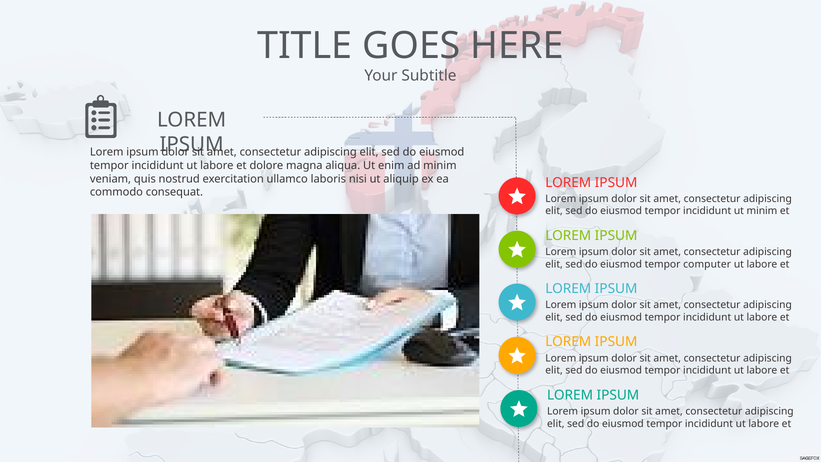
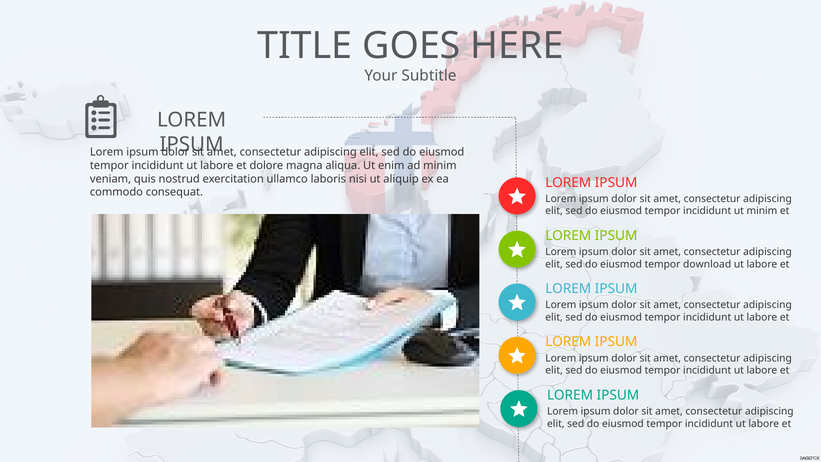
computer: computer -> download
